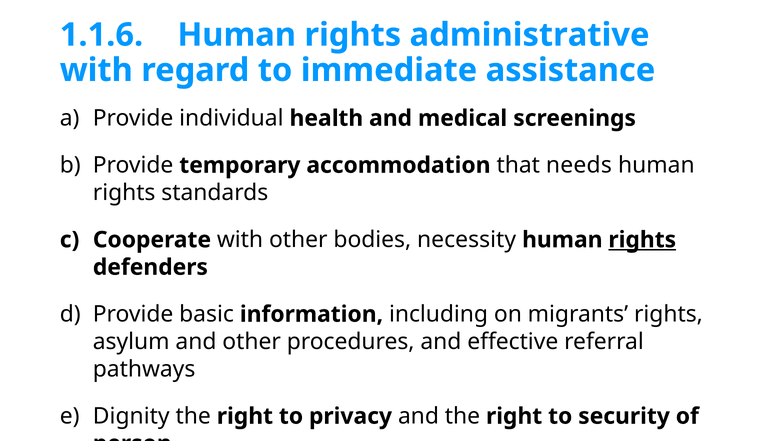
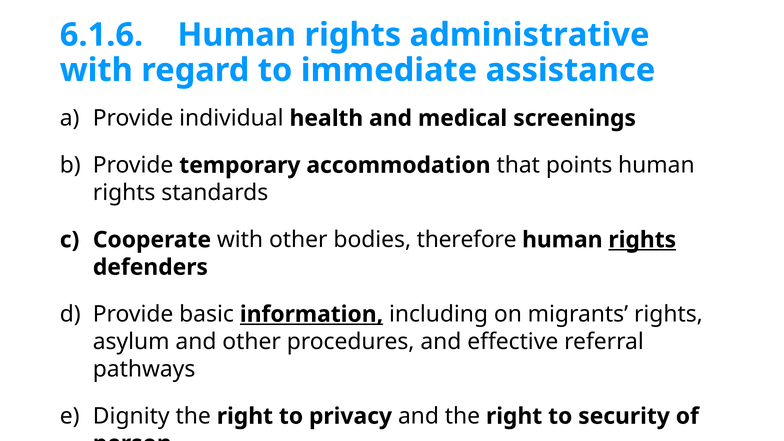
1.1.6: 1.1.6 -> 6.1.6
needs: needs -> points
necessity: necessity -> therefore
information underline: none -> present
